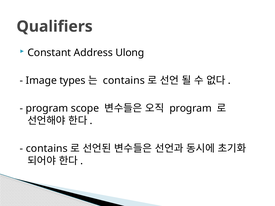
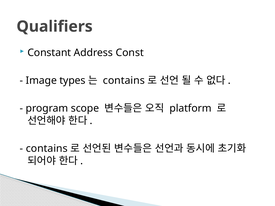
Ulong: Ulong -> Const
program at (191, 108): program -> platform
